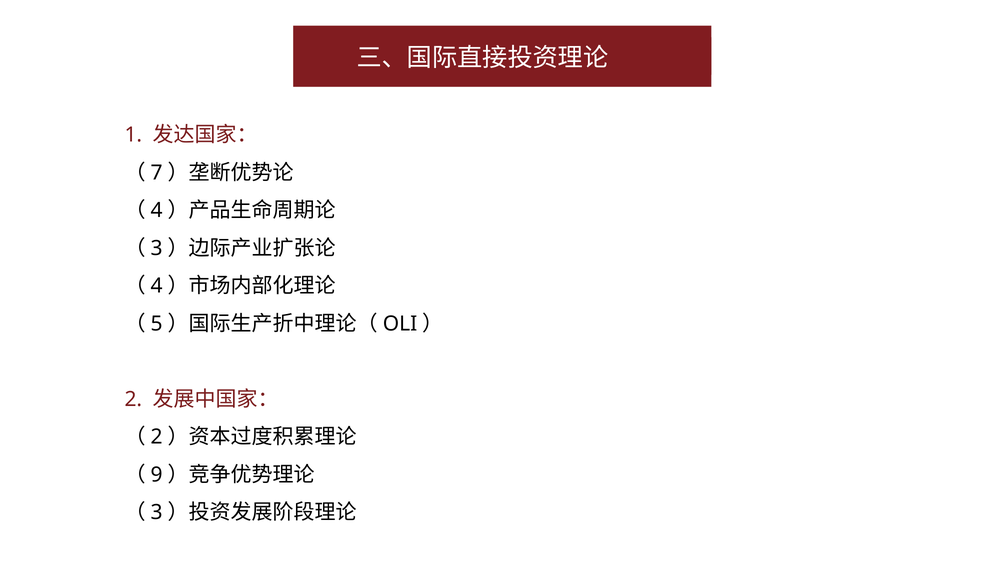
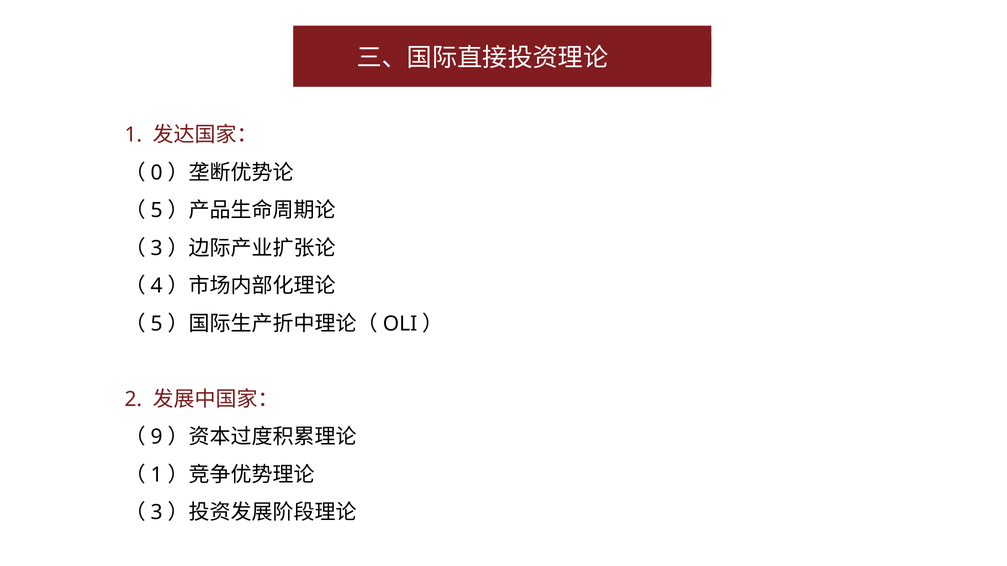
7: 7 -> 0
4 at (157, 211): 4 -> 5
2 at (157, 437): 2 -> 9
9 at (157, 475): 9 -> 1
